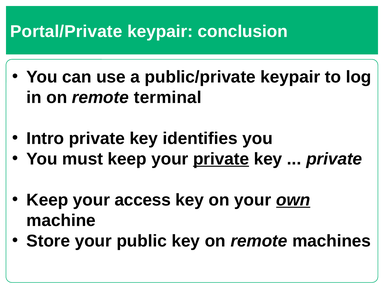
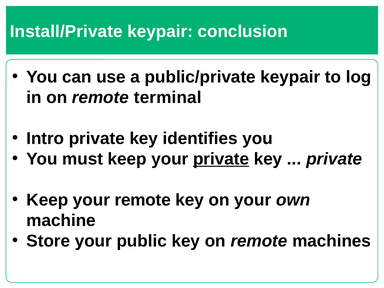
Portal/Private: Portal/Private -> Install/Private
your access: access -> remote
own underline: present -> none
